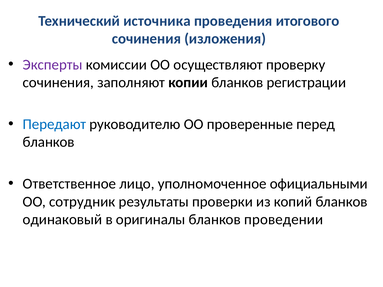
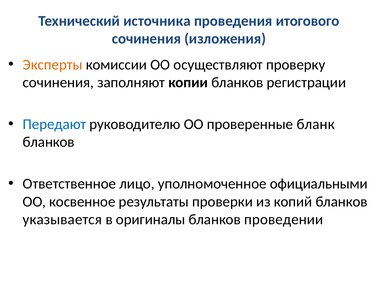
Эксперты colour: purple -> orange
перед: перед -> бланк
сотрудник: сотрудник -> косвенное
одинаковый: одинаковый -> указывается
